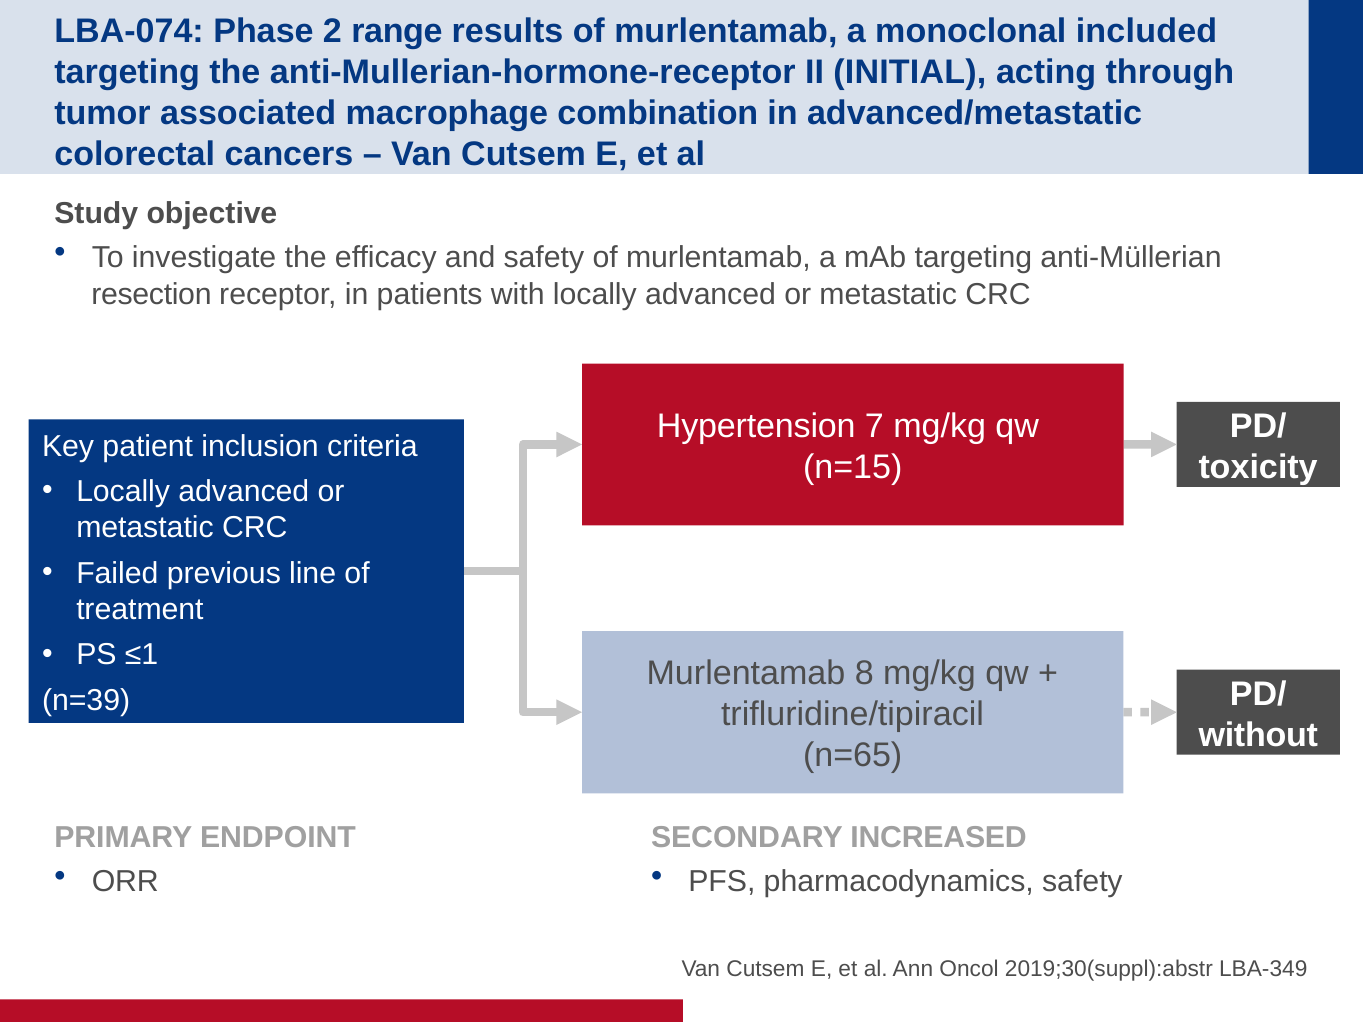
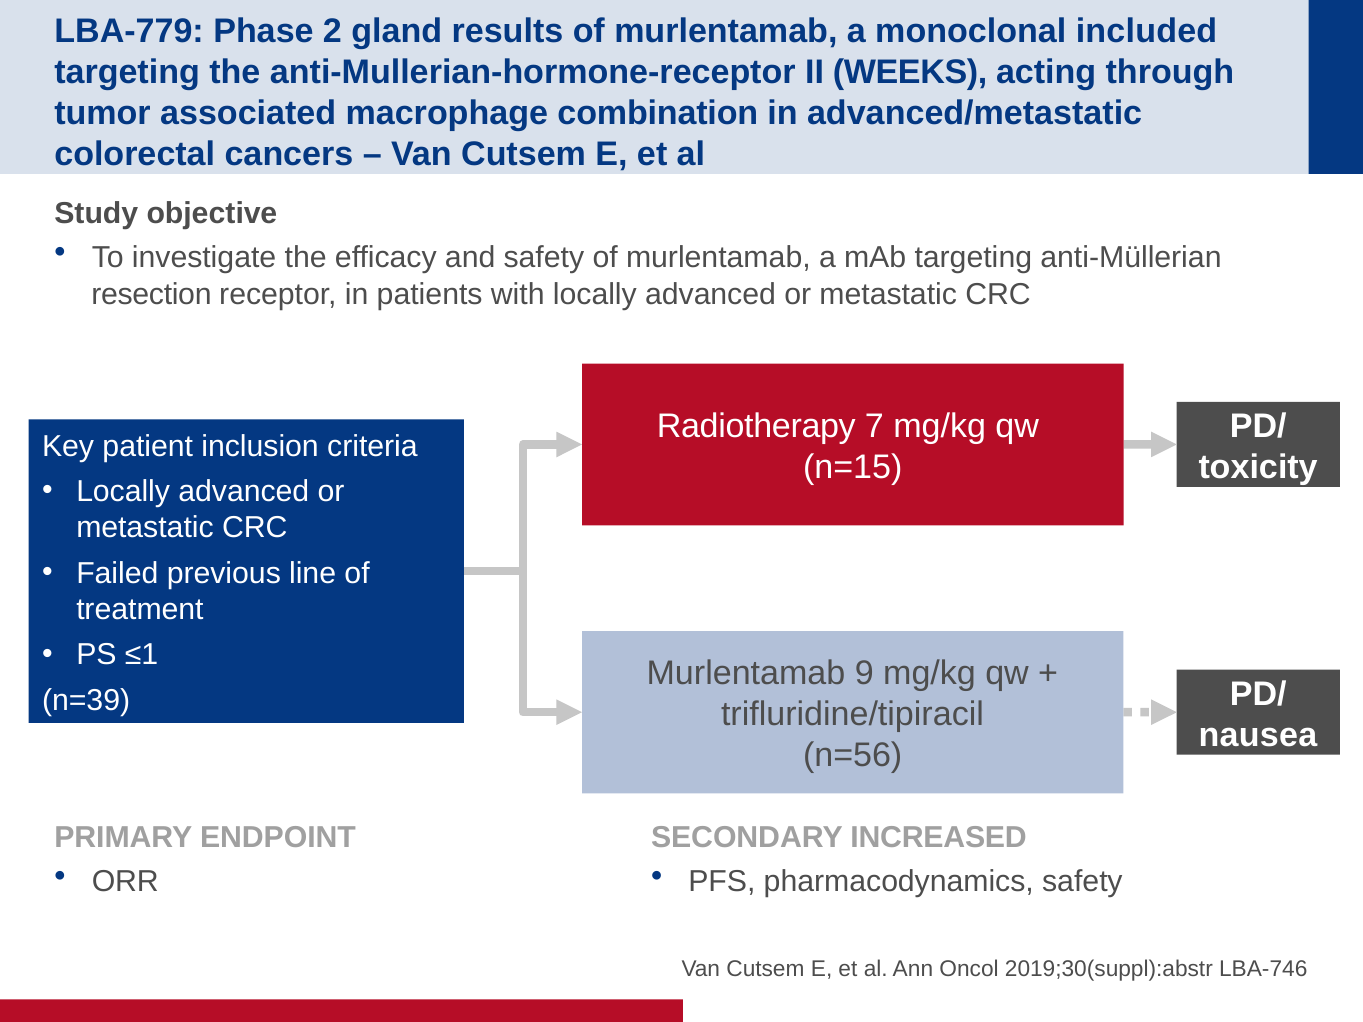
LBA-074: LBA-074 -> LBA-779
range: range -> gland
INITIAL: INITIAL -> WEEKS
Hypertension: Hypertension -> Radiotherapy
8: 8 -> 9
without: without -> nausea
n=65: n=65 -> n=56
LBA-349: LBA-349 -> LBA-746
